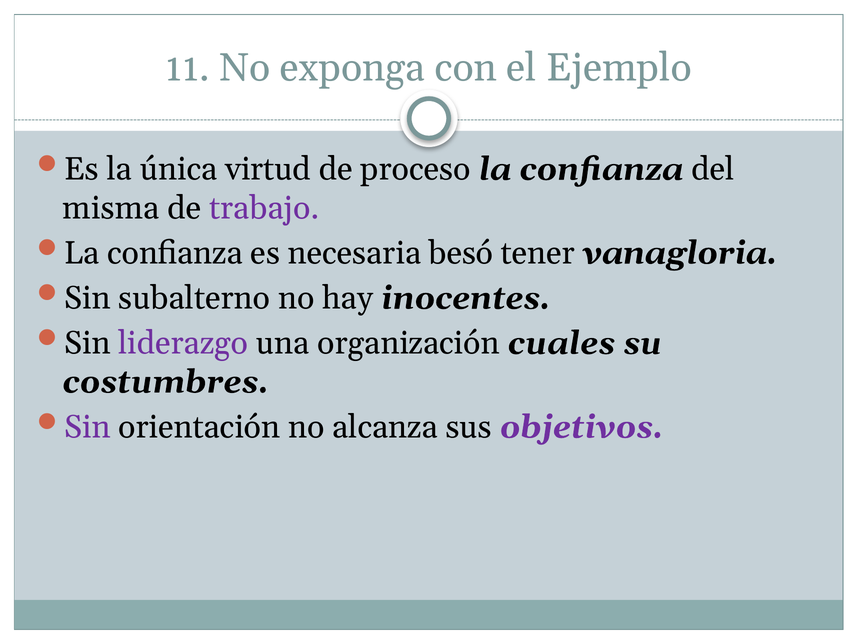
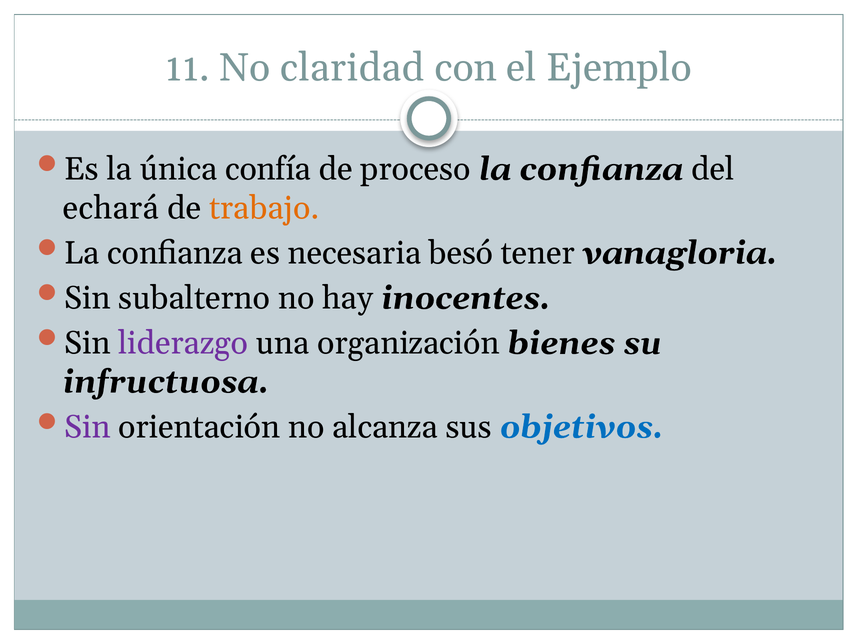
exponga: exponga -> claridad
virtud: virtud -> confía
misma: misma -> echará
trabajo colour: purple -> orange
cuales: cuales -> bienes
costumbres: costumbres -> infructuosa
objetivos colour: purple -> blue
